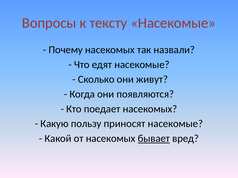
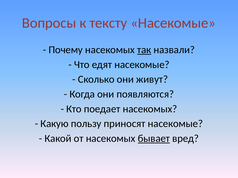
так underline: none -> present
